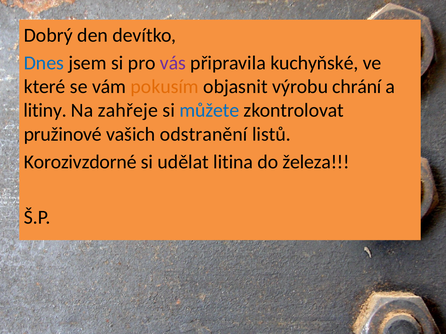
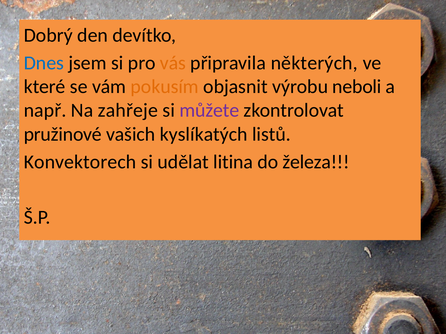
vás colour: purple -> orange
kuchyňské: kuchyňské -> některých
chrání: chrání -> neboli
litiny: litiny -> např
můžete colour: blue -> purple
odstranění: odstranění -> kyslíkatých
Korozivzdorné: Korozivzdorné -> Konvektorech
